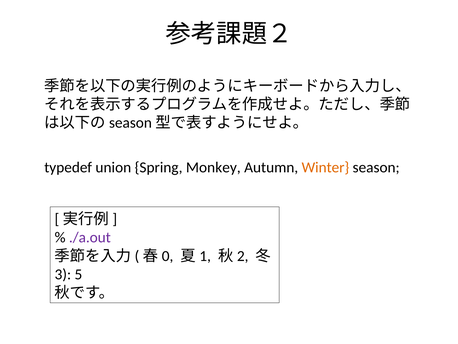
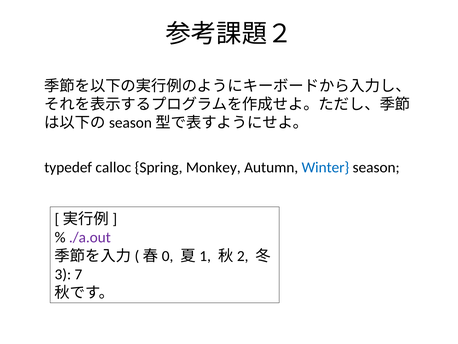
union: union -> calloc
Winter colour: orange -> blue
5: 5 -> 7
